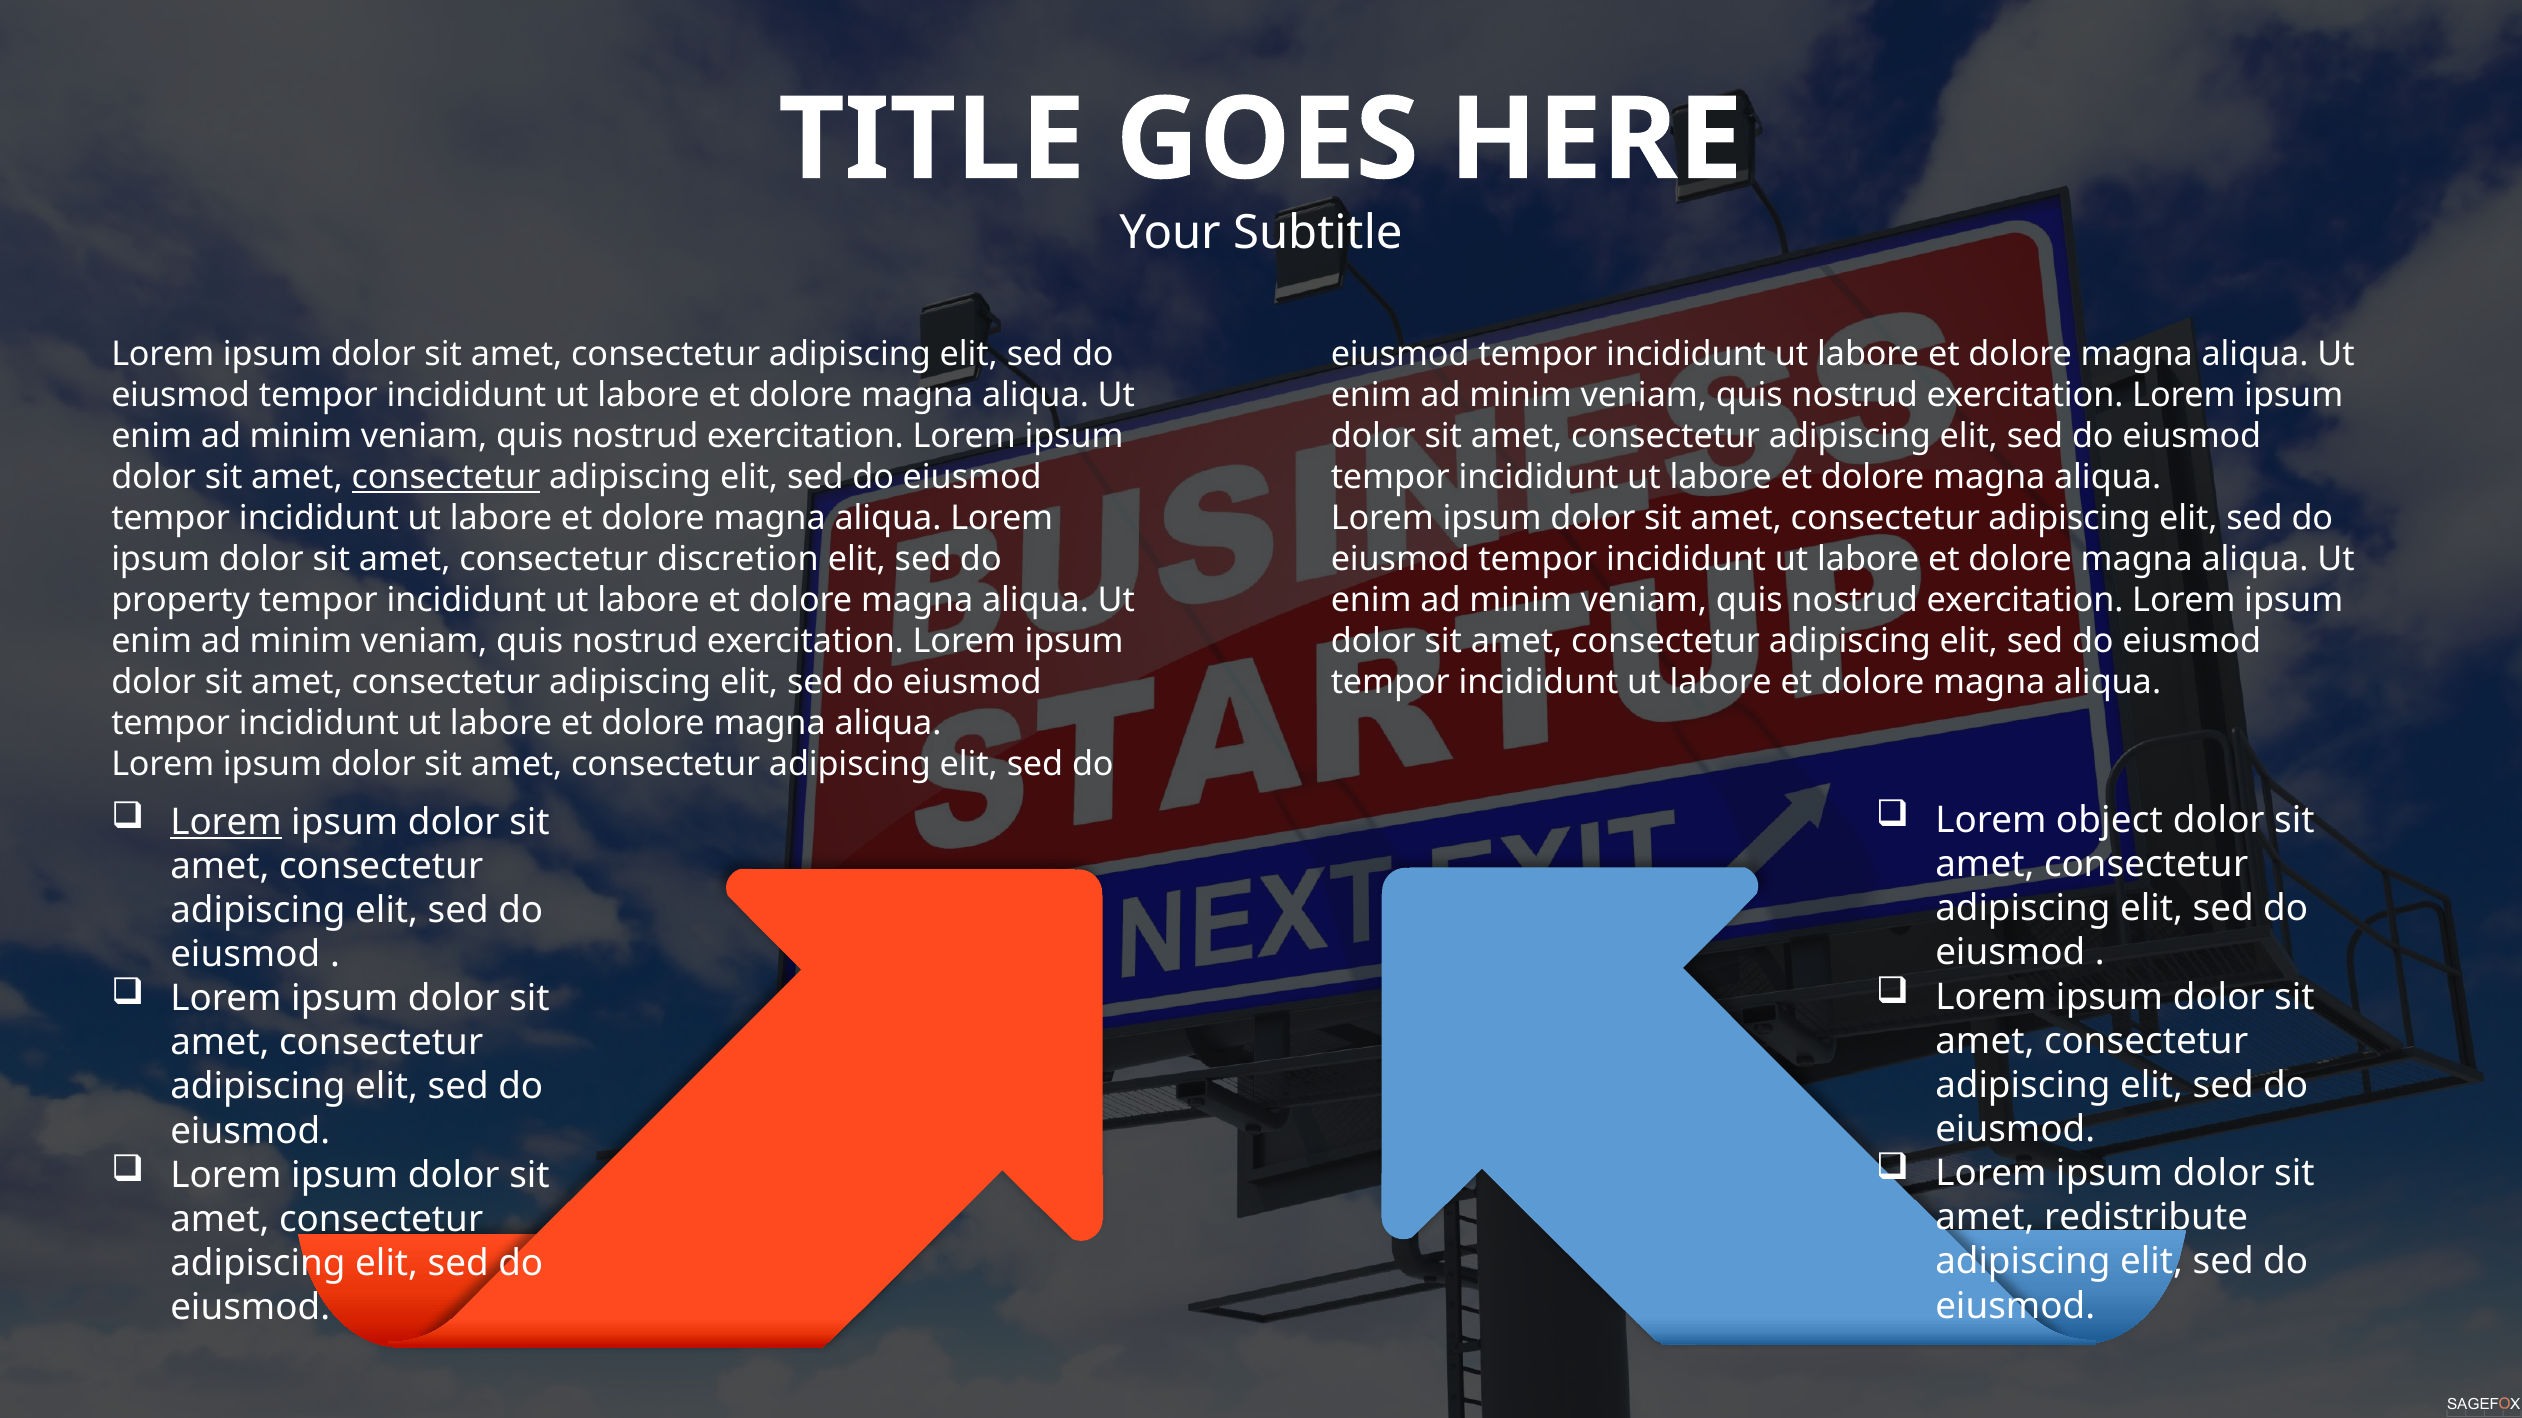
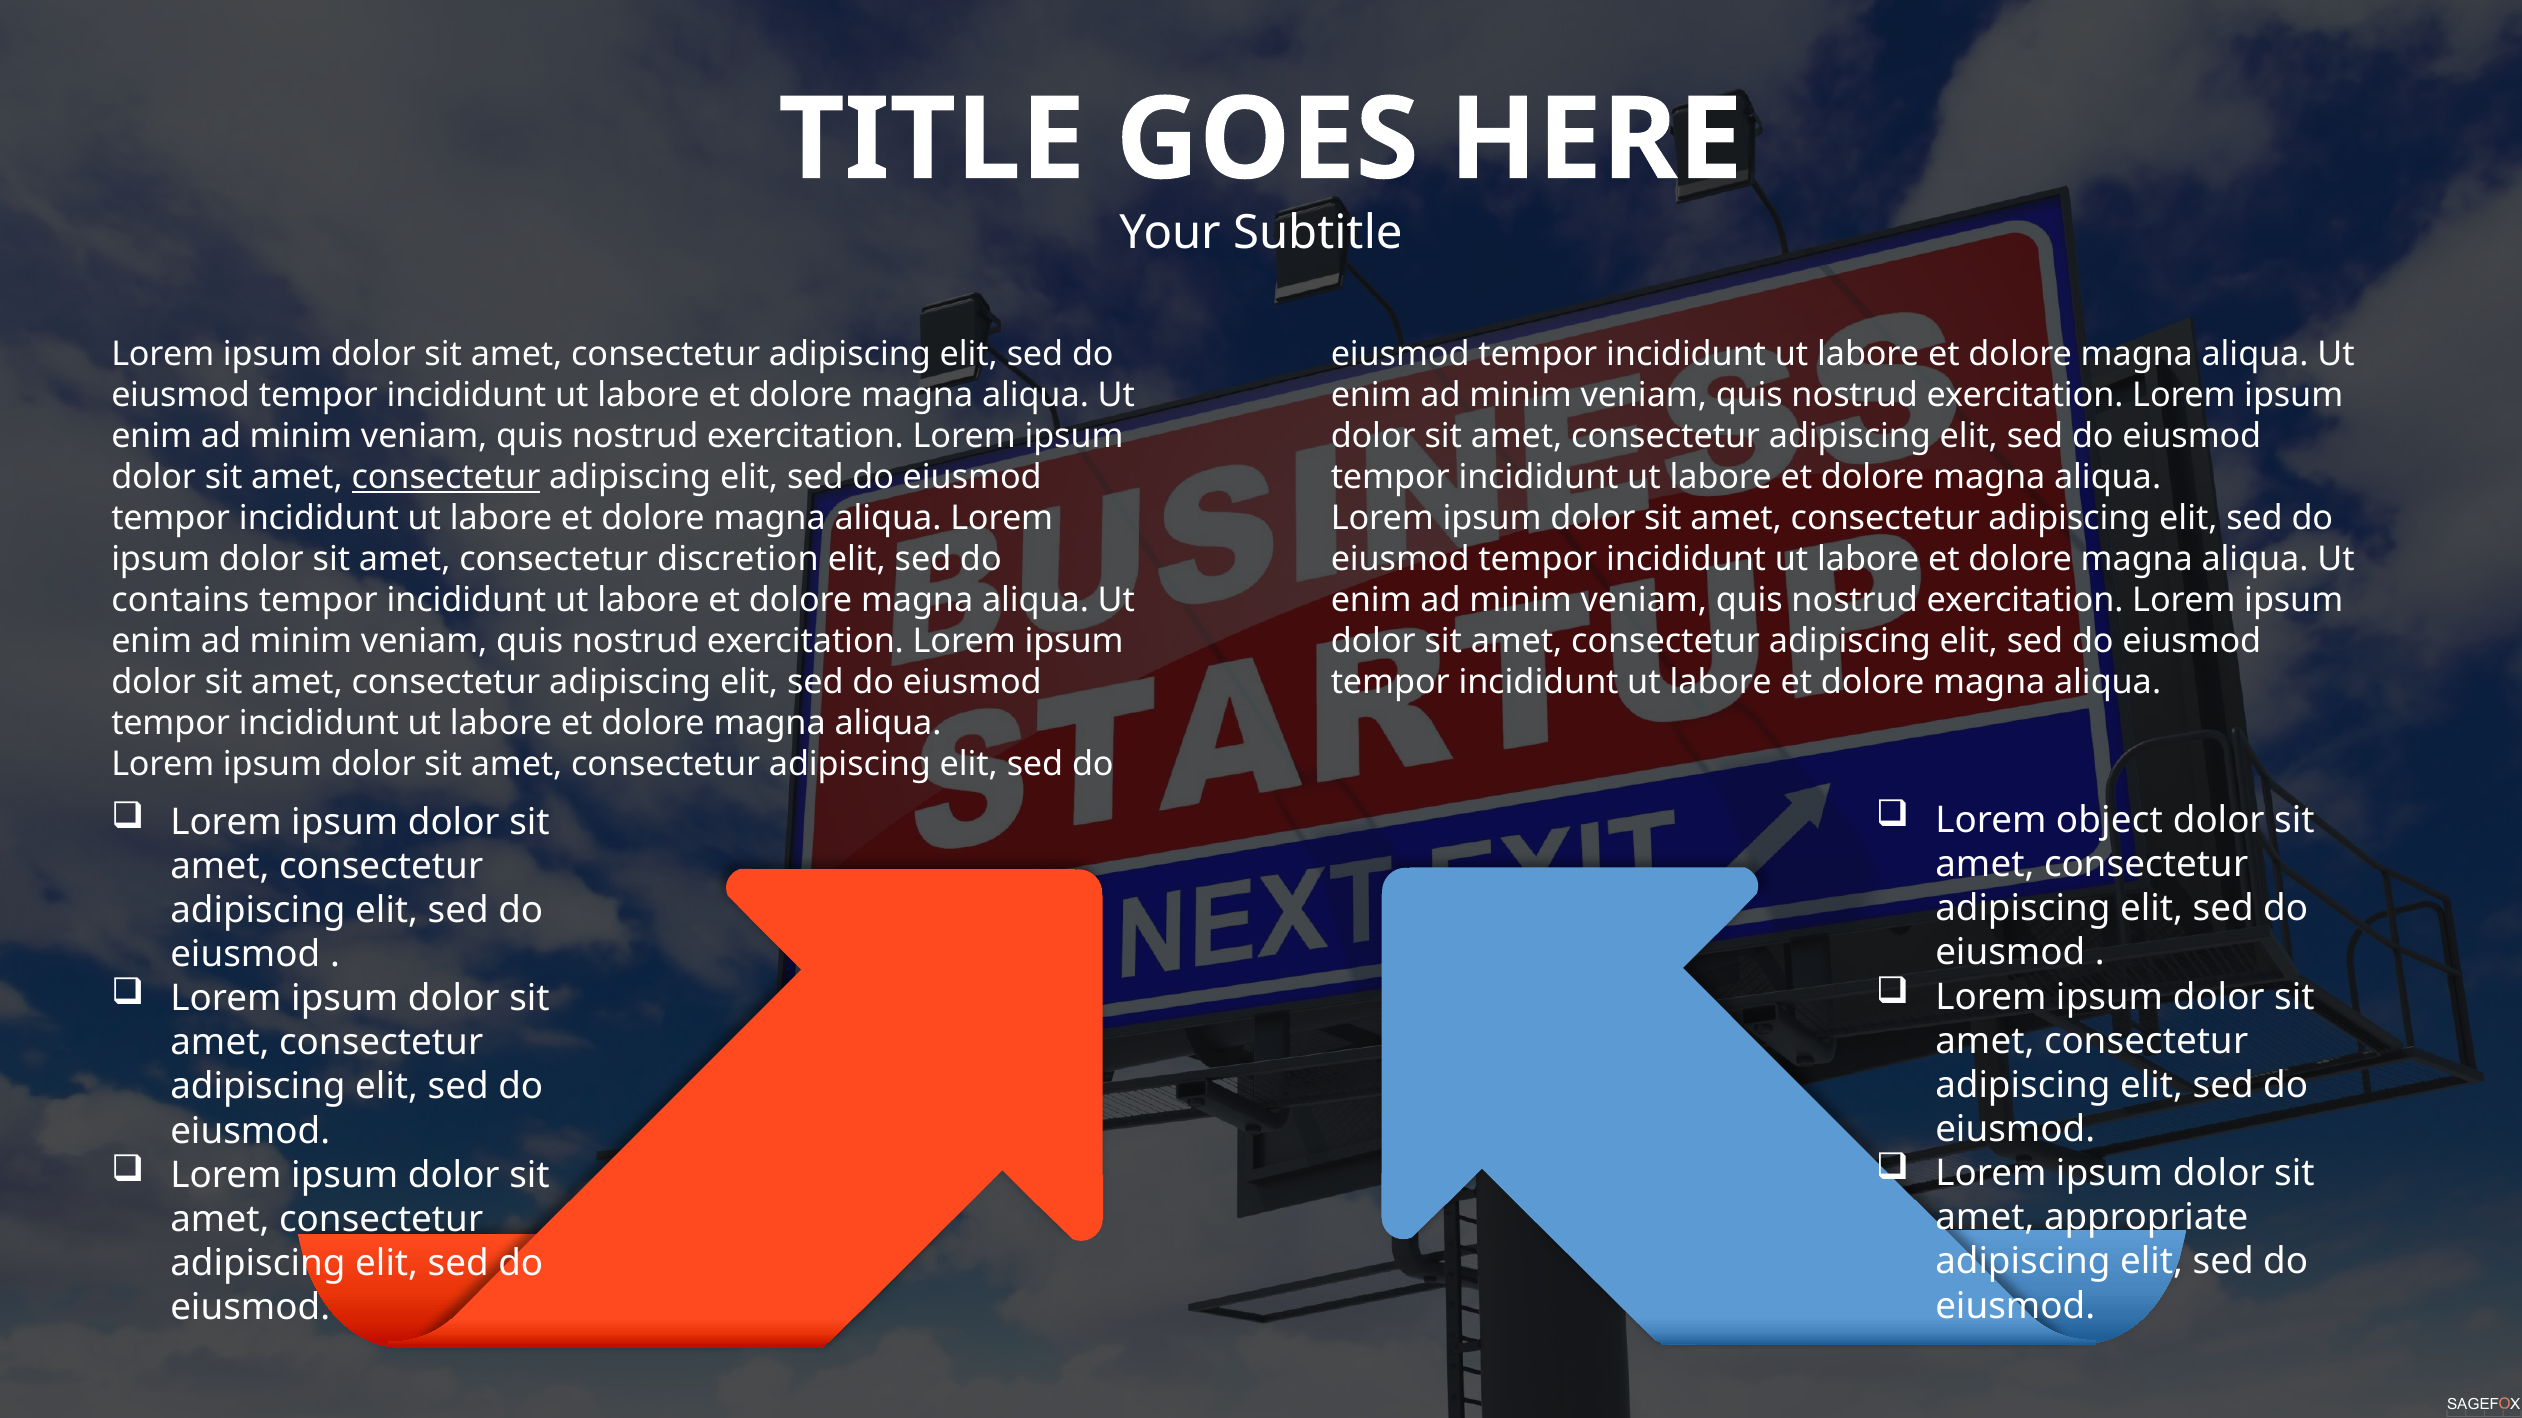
property: property -> contains
Lorem at (226, 822) underline: present -> none
redistribute: redistribute -> appropriate
